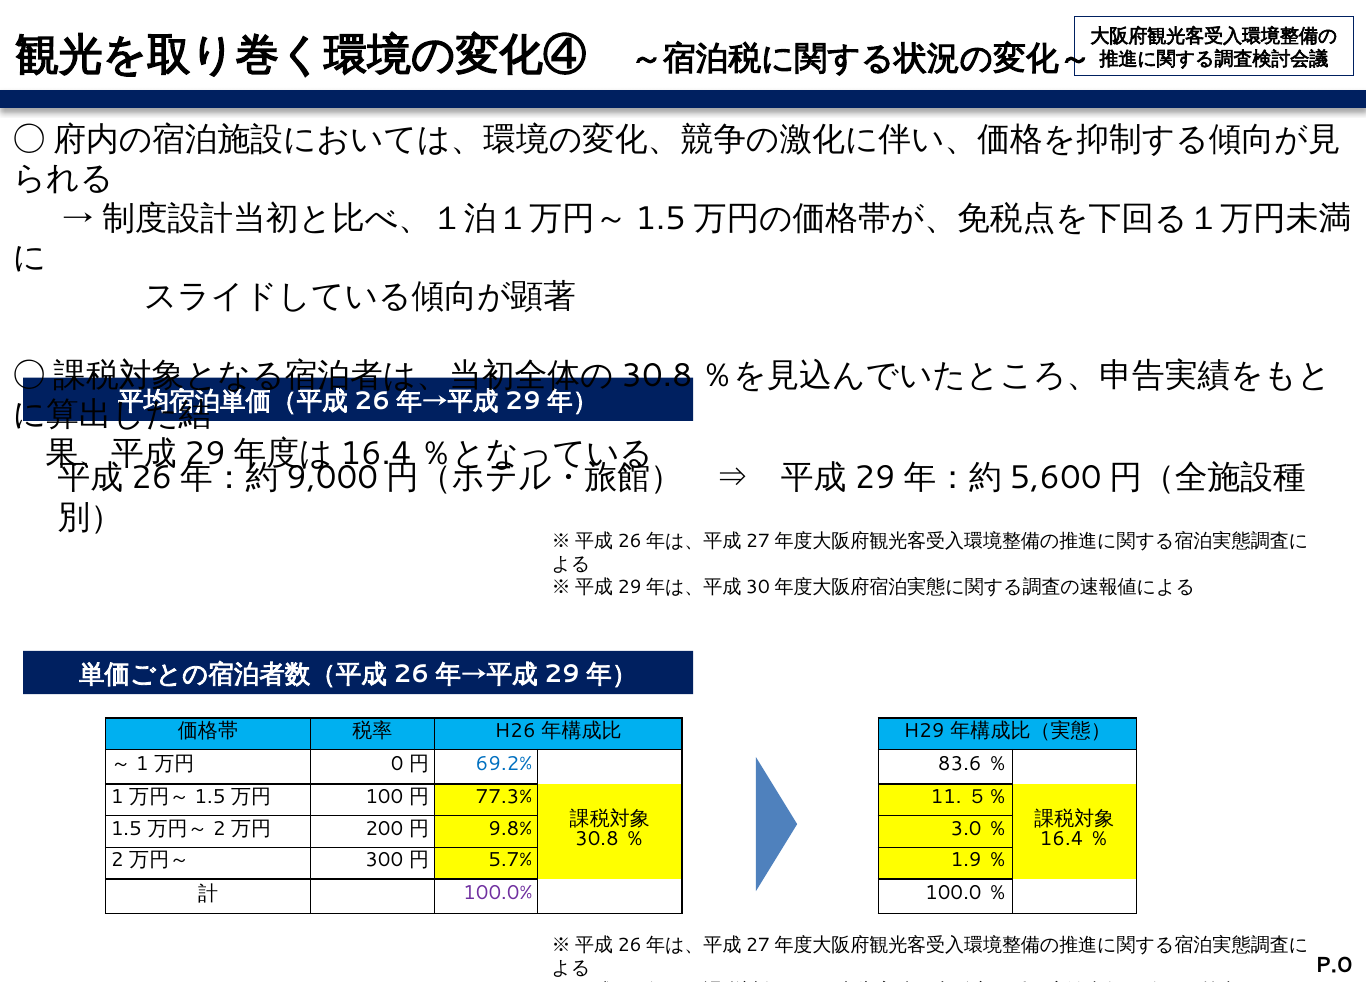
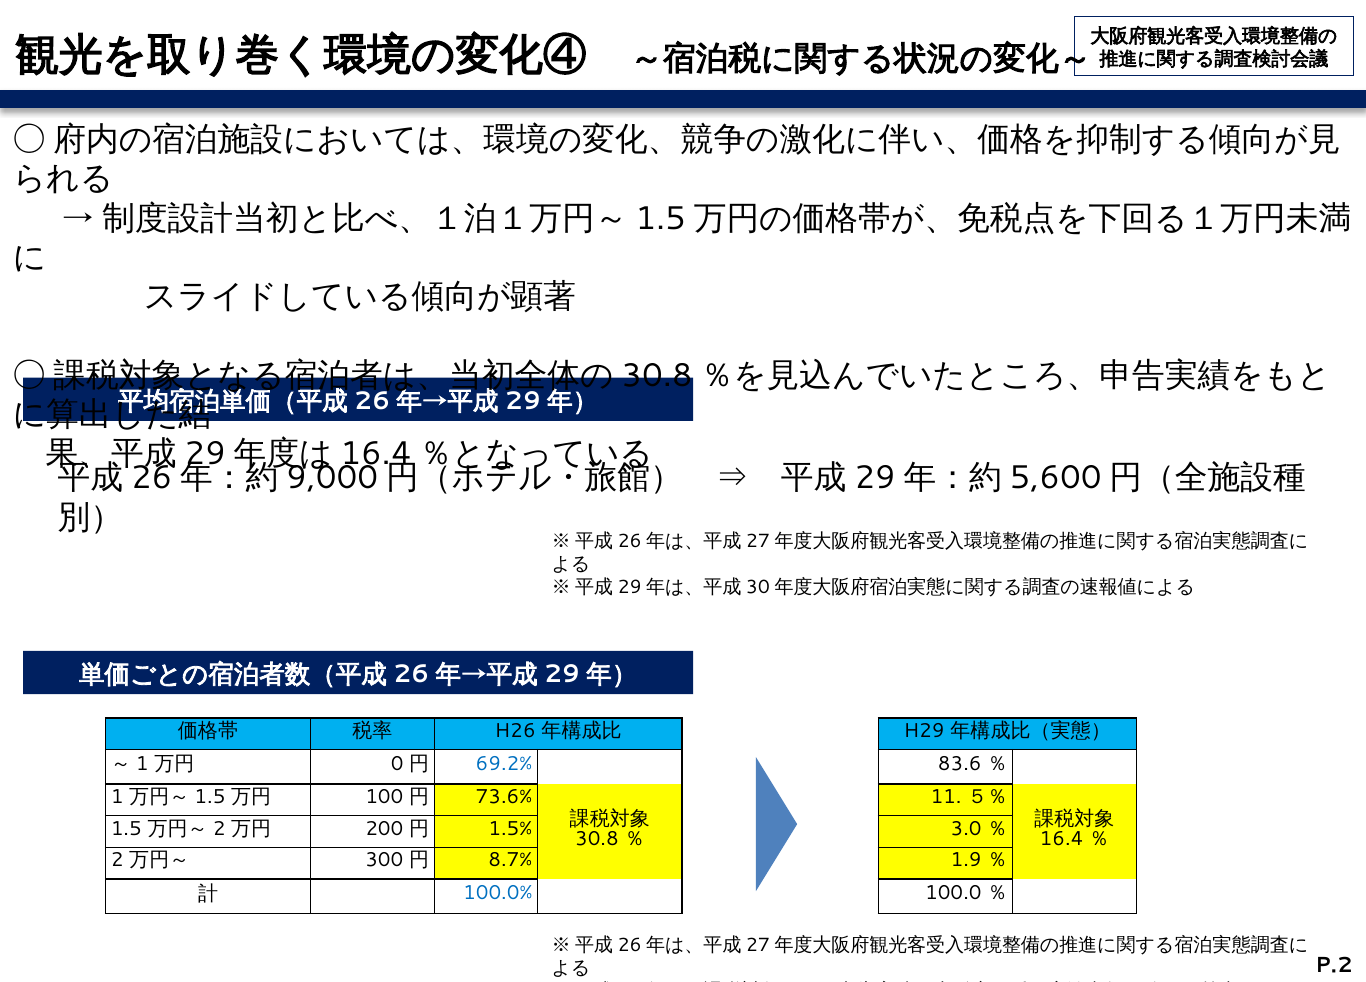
77.3%: 77.3% -> 73.6%
9.8%: 9.8% -> 1.5%
5.7%: 5.7% -> 8.7%
100.0% colour: purple -> blue
P.0: P.0 -> P.2
